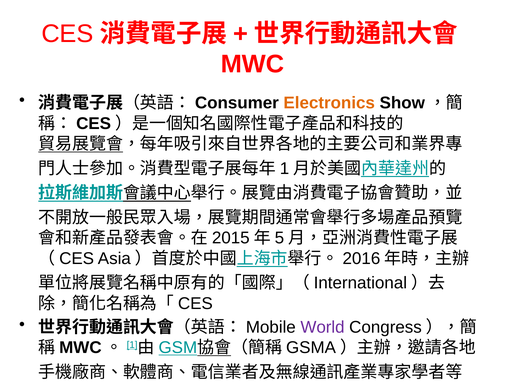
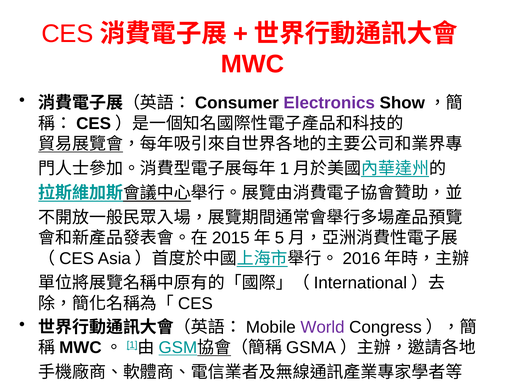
Electronics colour: orange -> purple
